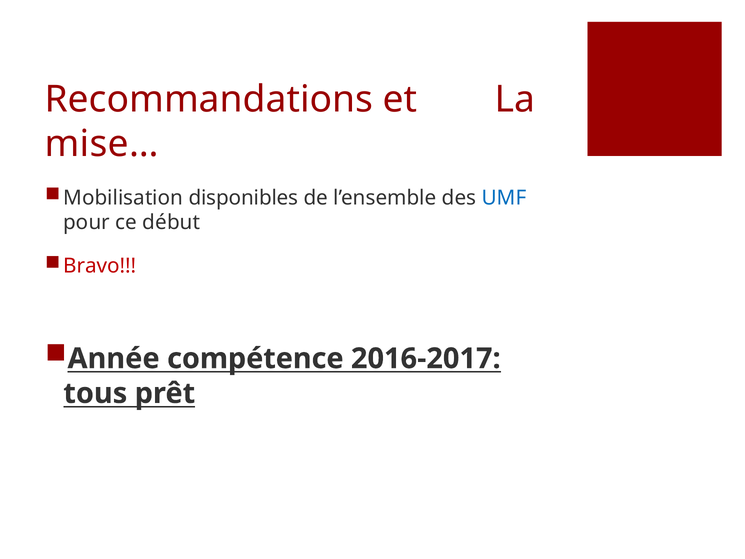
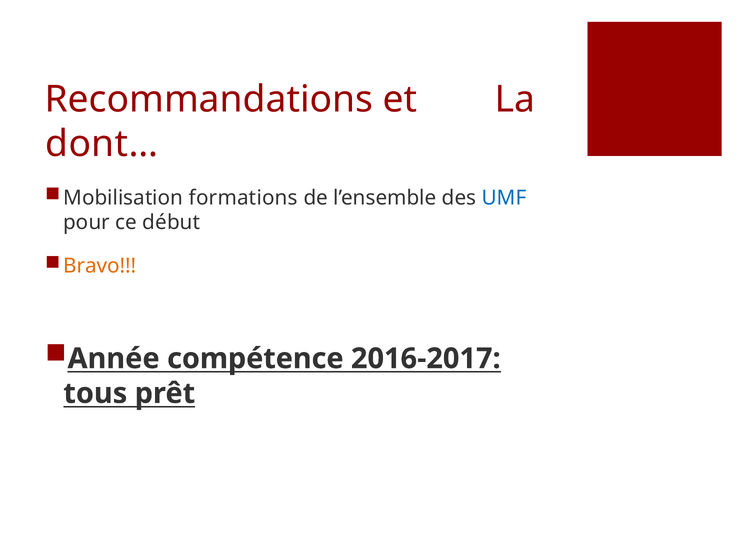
mise…: mise… -> dont…
disponibles: disponibles -> formations
Bravo colour: red -> orange
